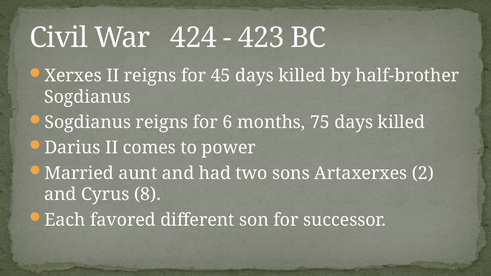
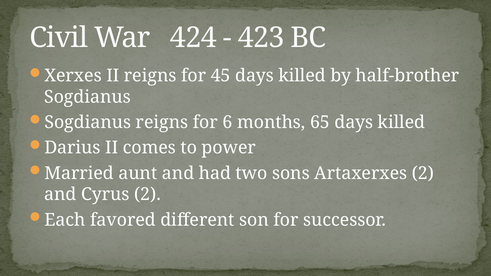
75: 75 -> 65
Cyrus 8: 8 -> 2
